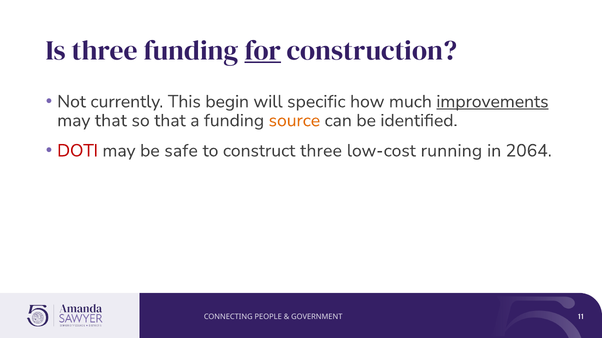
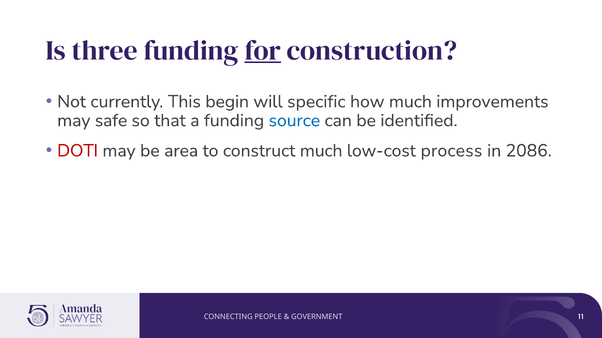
improvements underline: present -> none
may that: that -> safe
source colour: orange -> blue
safe: safe -> area
construct three: three -> much
running: running -> process
2064: 2064 -> 2086
